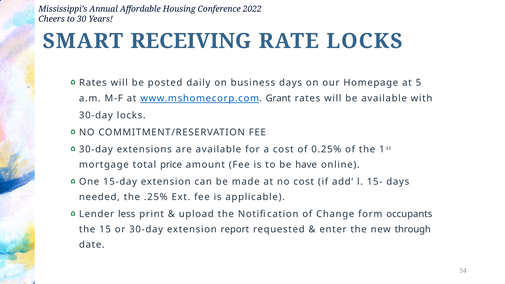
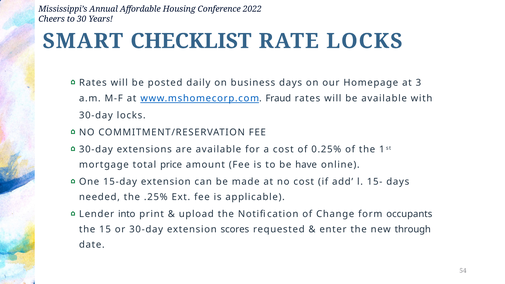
RECEIVING: RECEIVING -> CHECKLIST
5: 5 -> 3
Grant: Grant -> Fraud
less: less -> into
report: report -> scores
